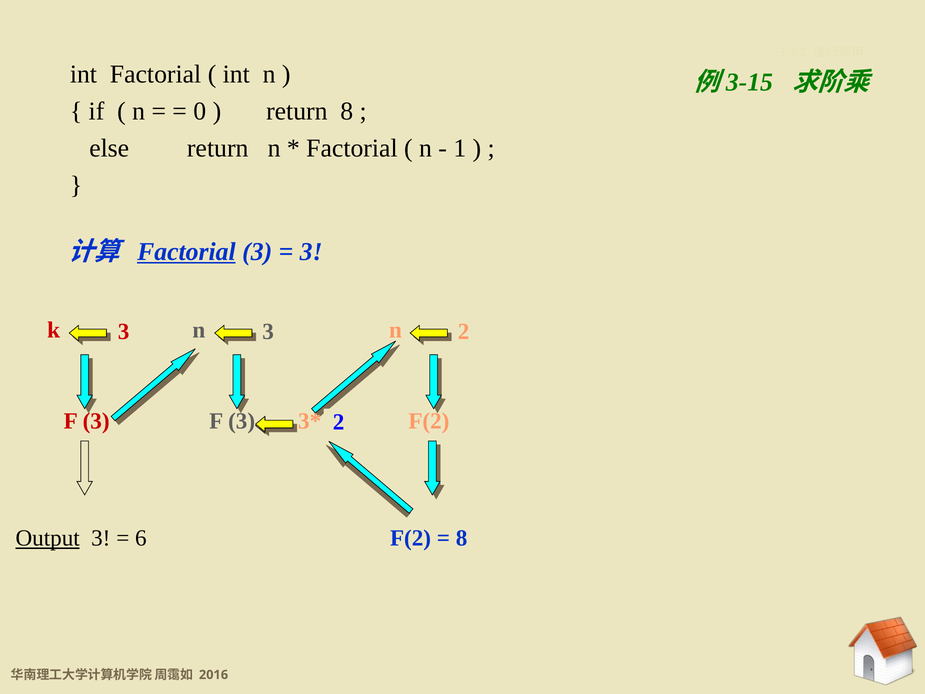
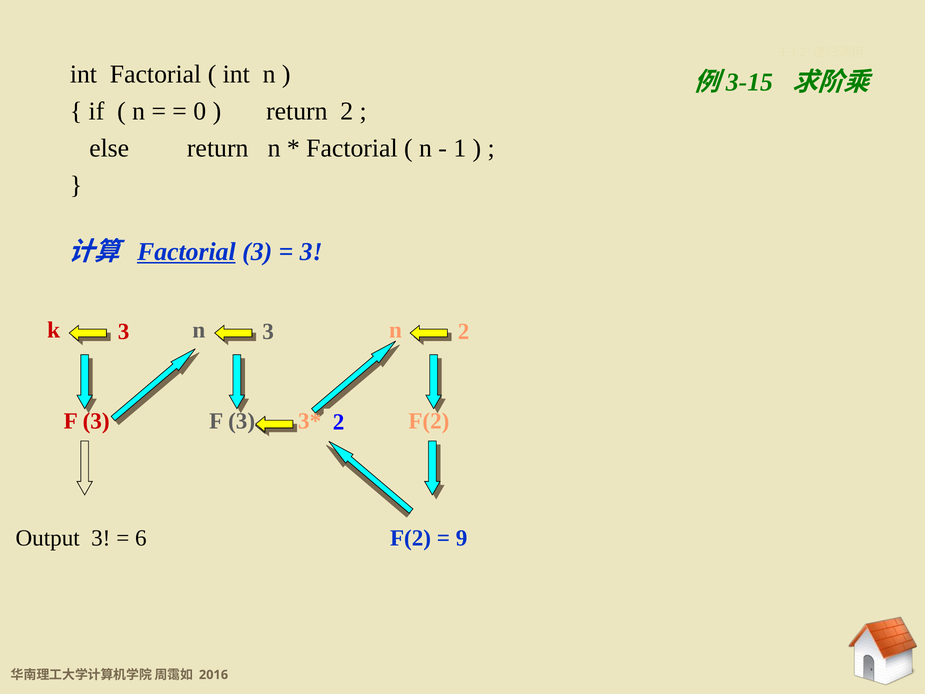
return 8: 8 -> 2
Output underline: present -> none
8 at (462, 538): 8 -> 9
